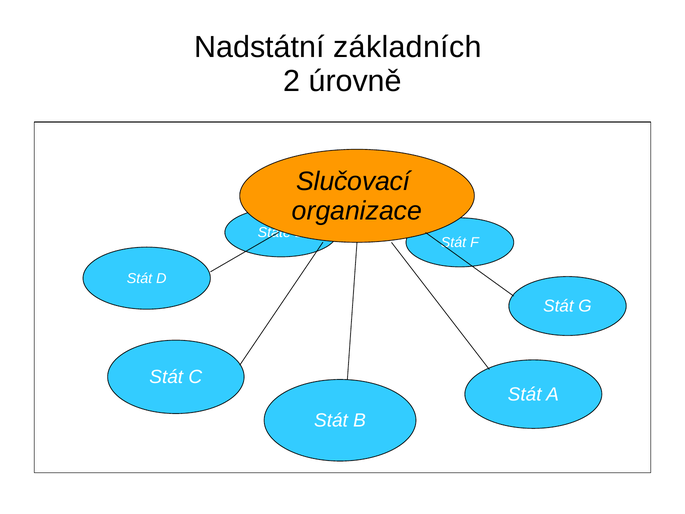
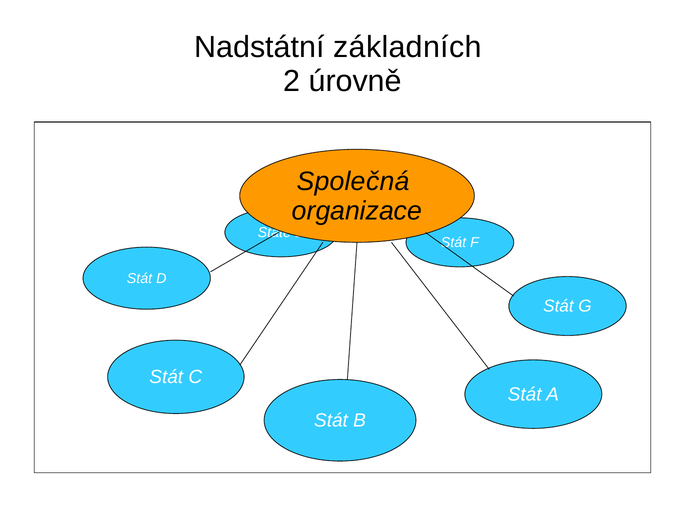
Slučovací: Slučovací -> Společná
